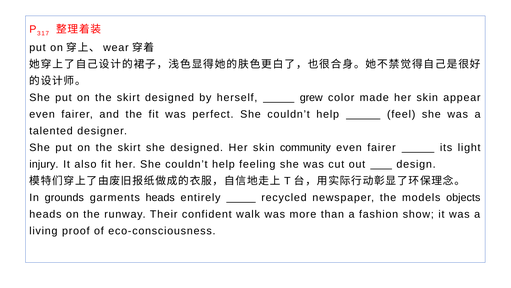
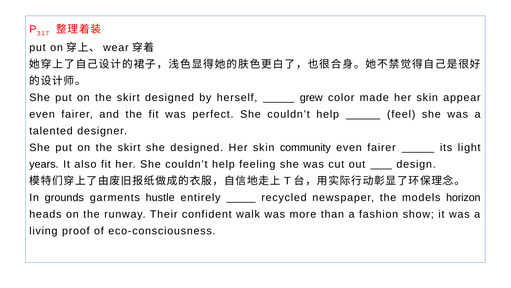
injury: injury -> years
garments heads: heads -> hustle
objects: objects -> horizon
